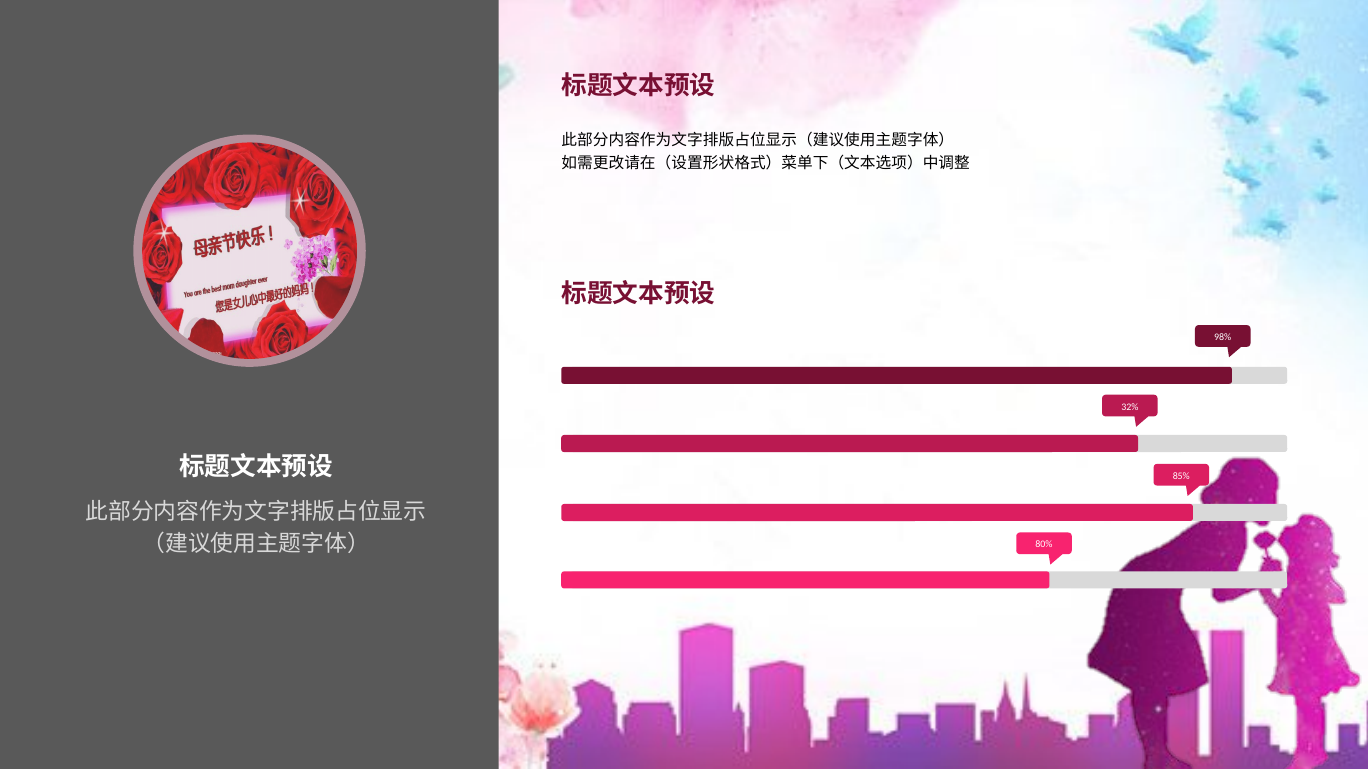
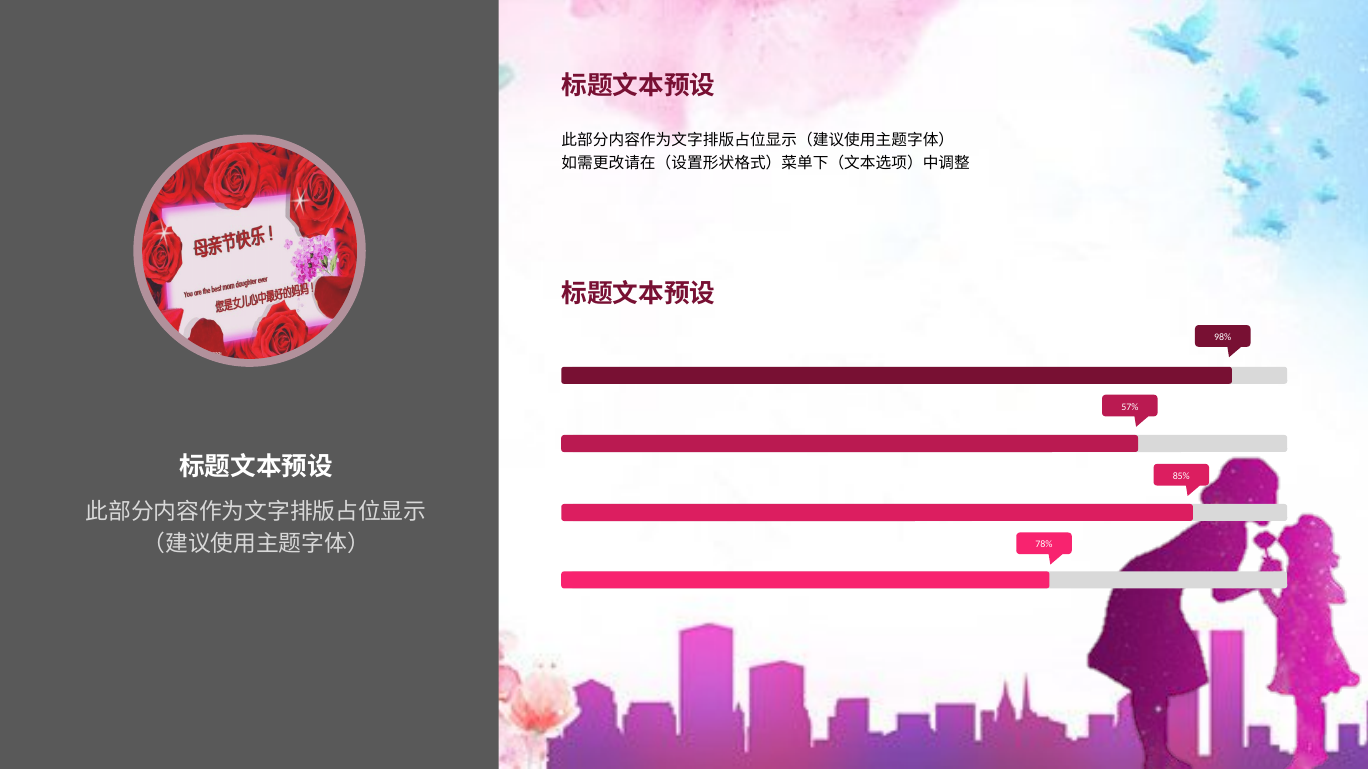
32%: 32% -> 57%
80%: 80% -> 78%
